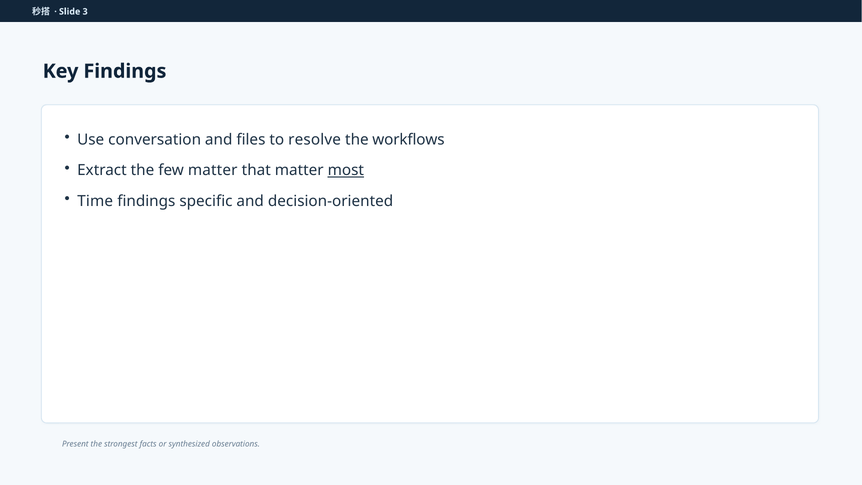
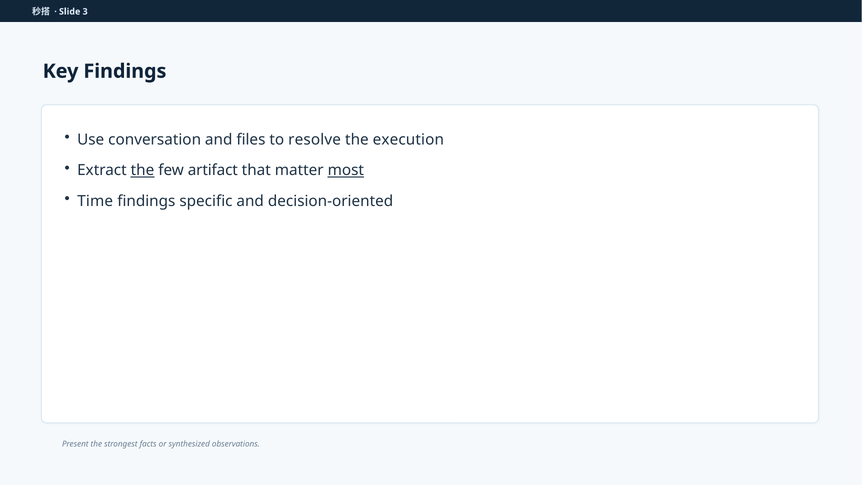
workflows: workflows -> execution
the at (143, 170) underline: none -> present
few matter: matter -> artifact
